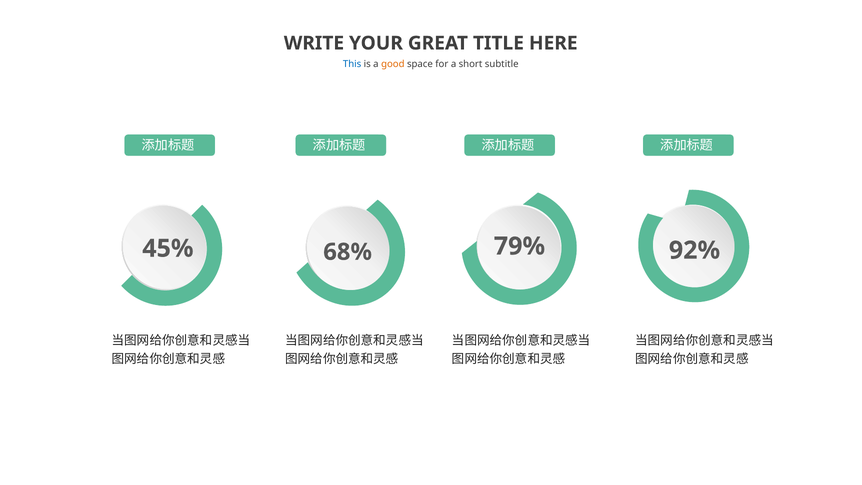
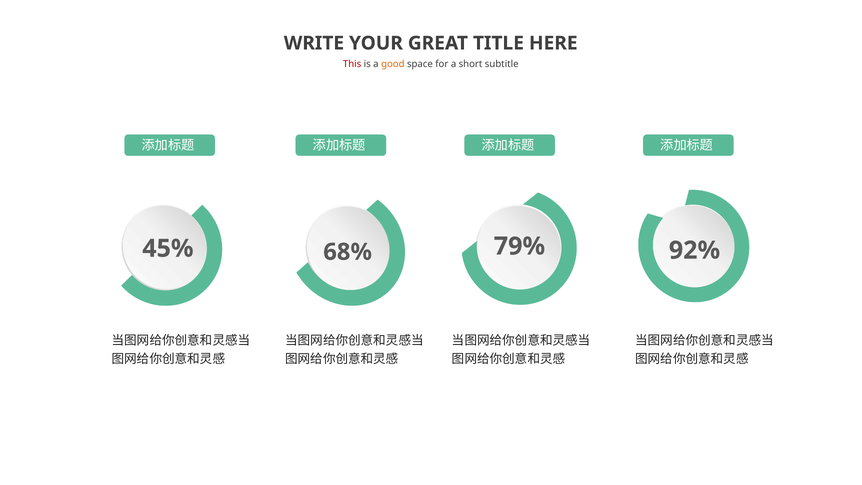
This colour: blue -> red
